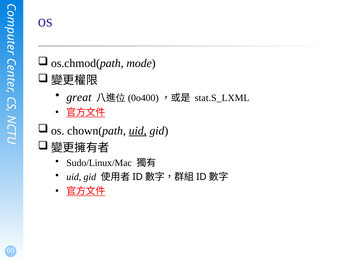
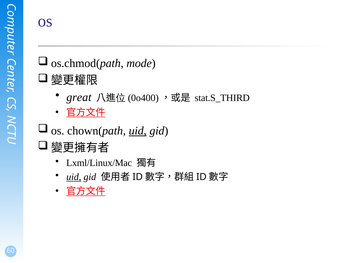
stat.S_LXML: stat.S_LXML -> stat.S_THIRD
Sudo/Linux/Mac: Sudo/Linux/Mac -> Lxml/Linux/Mac
uid at (74, 177) underline: none -> present
